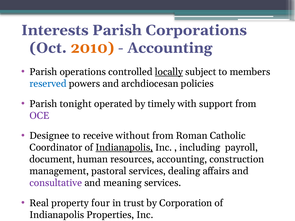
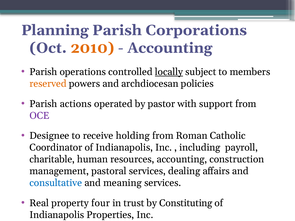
Interests: Interests -> Planning
reserved colour: blue -> orange
tonight: tonight -> actions
timely: timely -> pastor
without: without -> holding
Indianapolis at (124, 148) underline: present -> none
document: document -> charitable
consultative colour: purple -> blue
Corporation: Corporation -> Constituting
